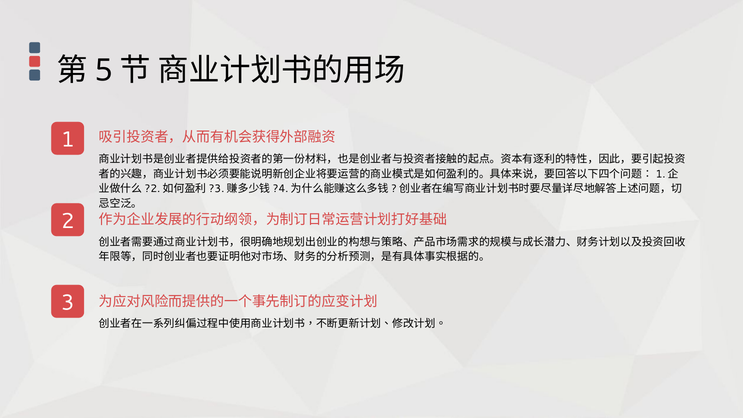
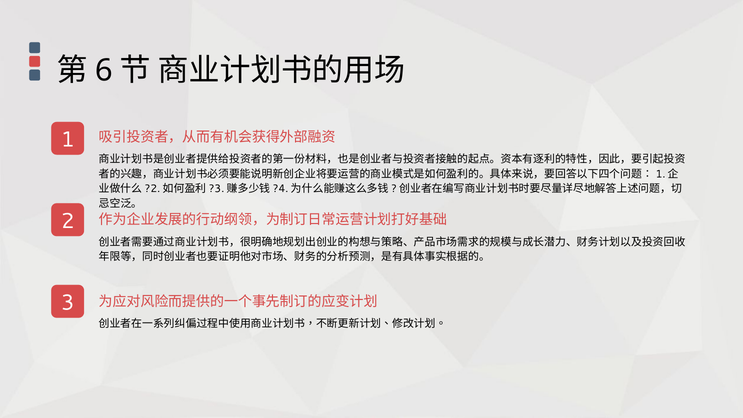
5: 5 -> 6
